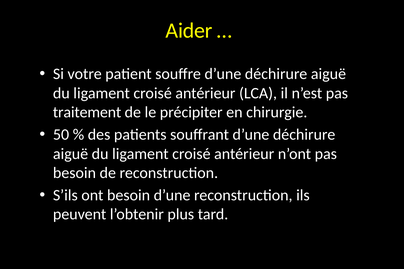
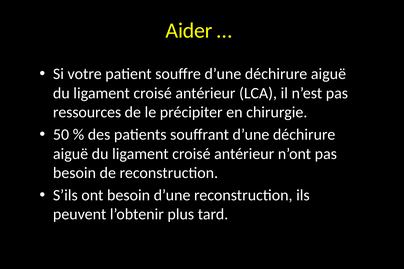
traitement: traitement -> ressources
